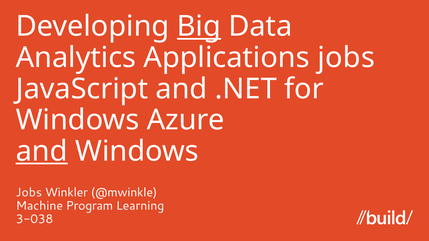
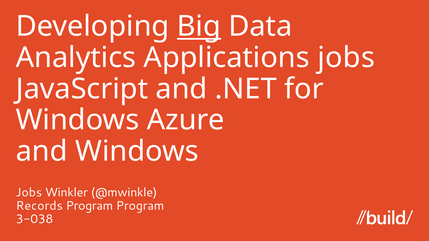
and at (42, 151) underline: present -> none
Machine: Machine -> Records
Program Learning: Learning -> Program
